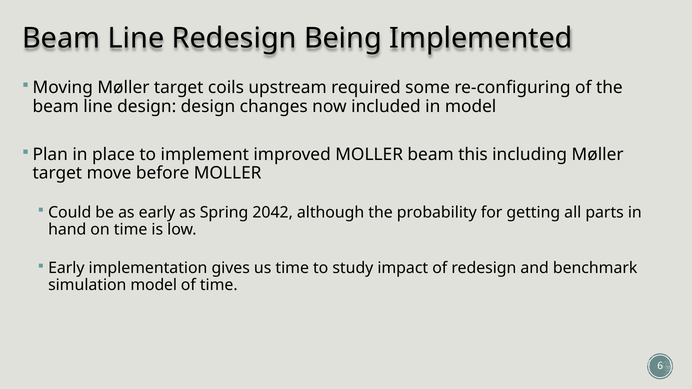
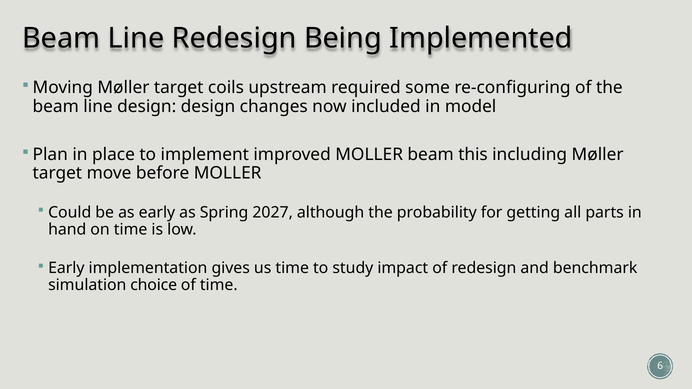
2042: 2042 -> 2027
simulation model: model -> choice
